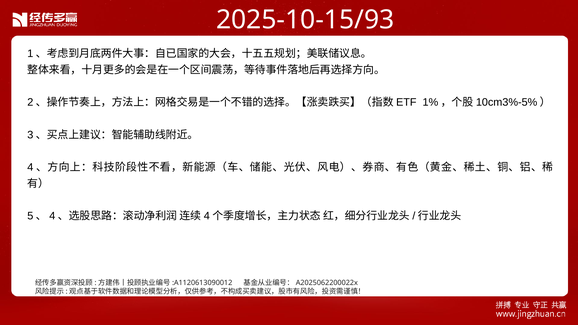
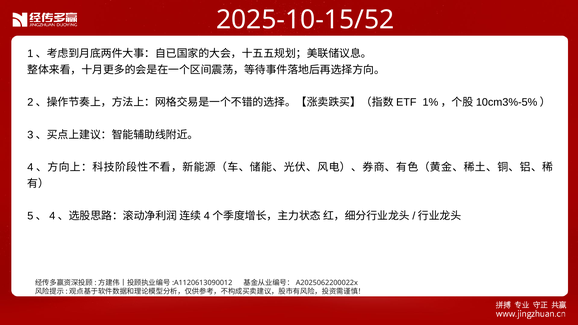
2025-10-15/93: 2025-10-15/93 -> 2025-10-15/52
